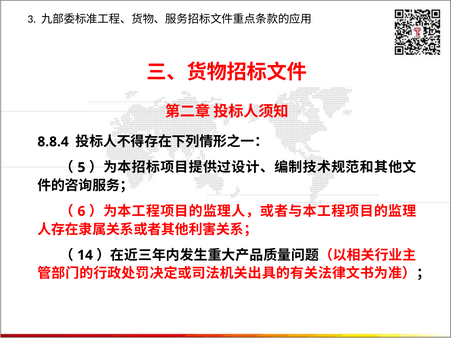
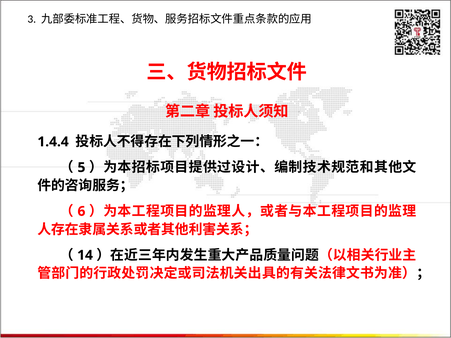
8.8.4: 8.8.4 -> 1.4.4
